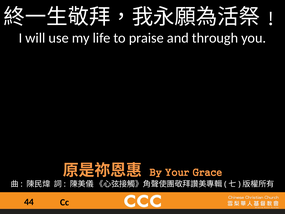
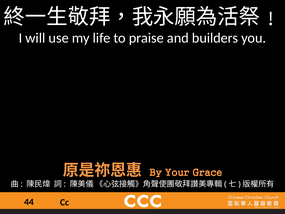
through: through -> builders
